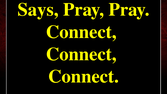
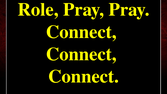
Says: Says -> Role
